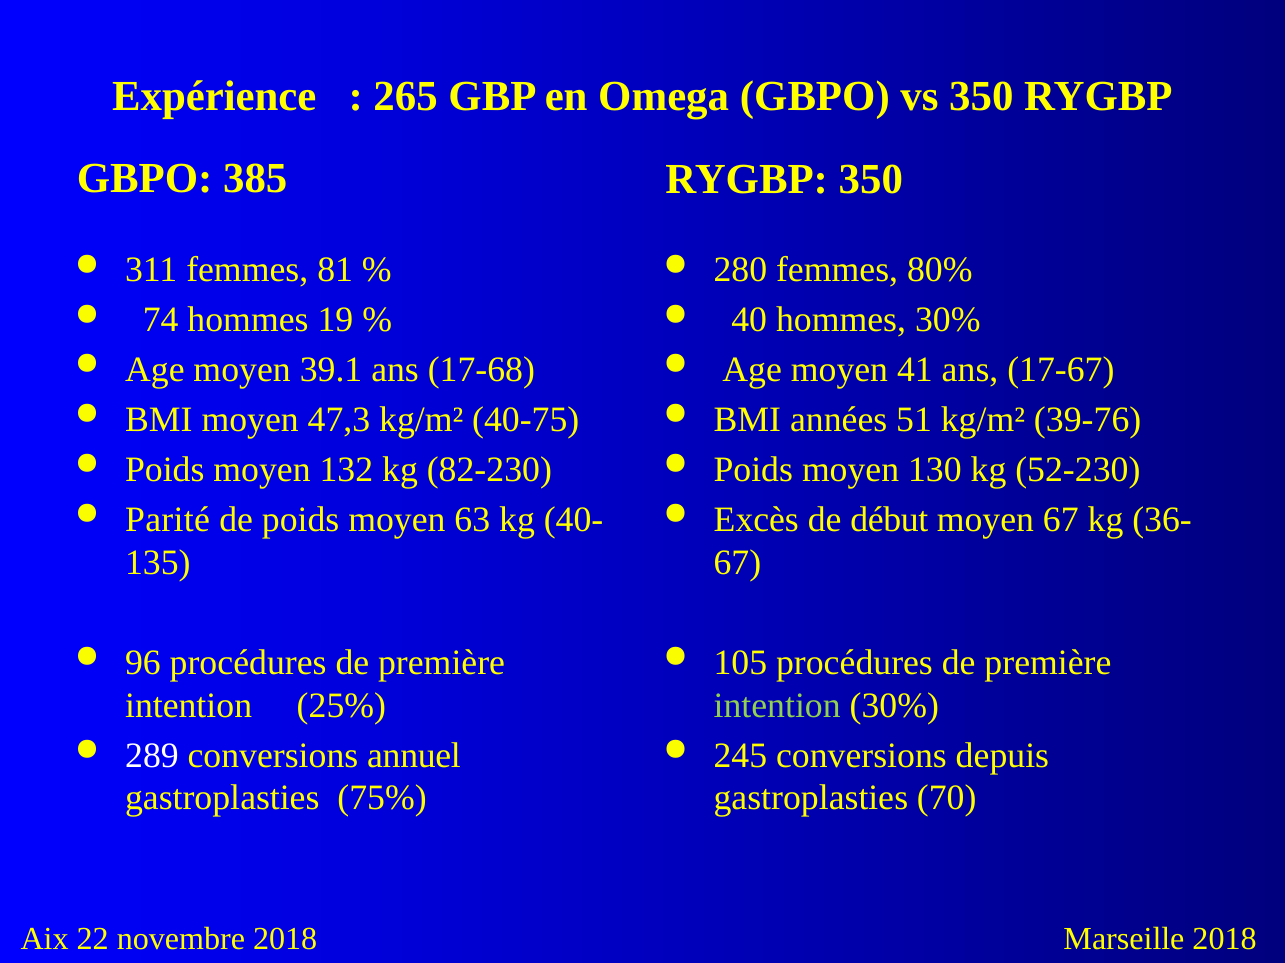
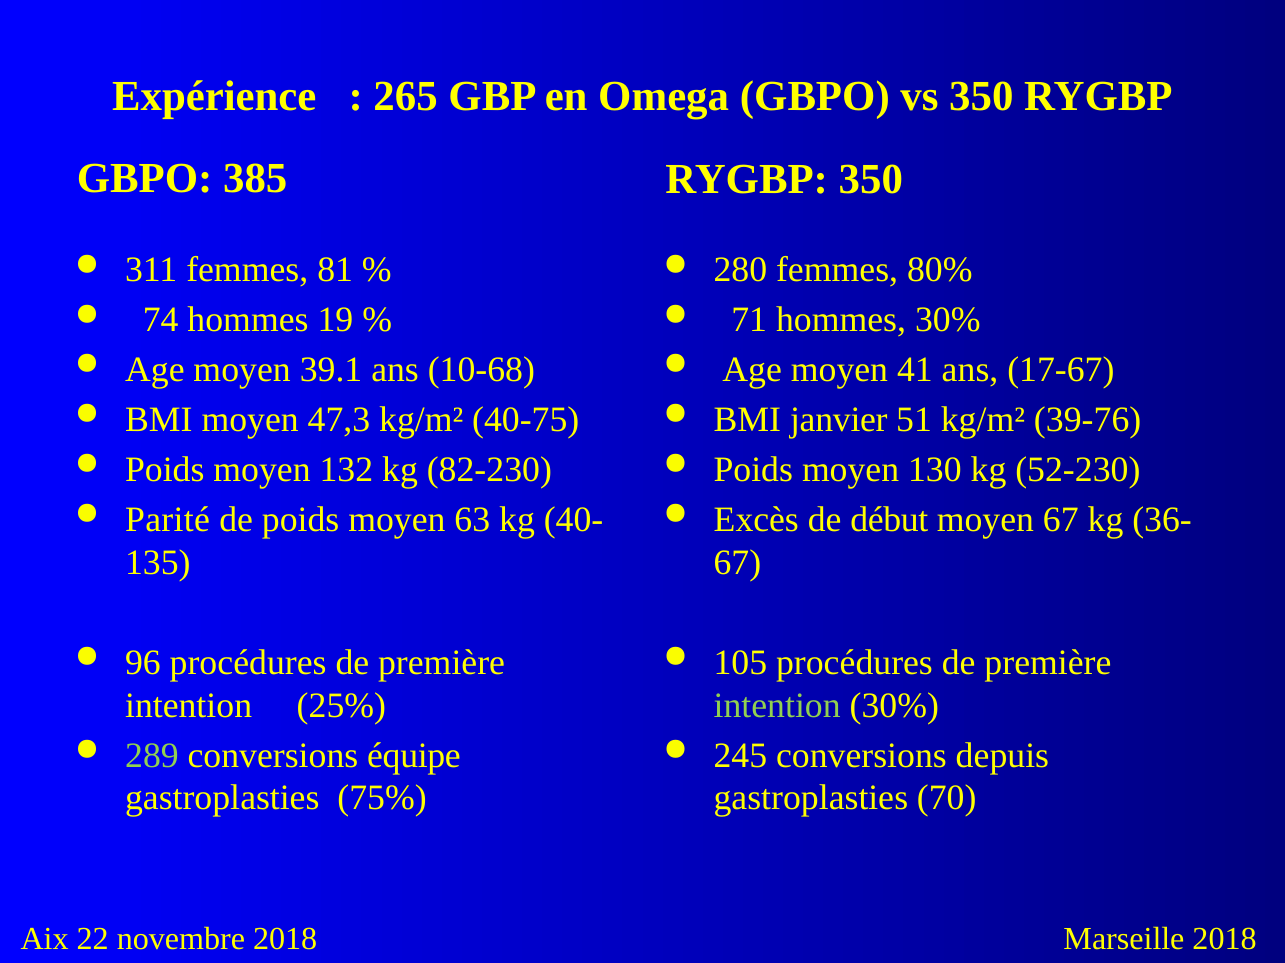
40: 40 -> 71
17-68: 17-68 -> 10-68
années: années -> janvier
289 colour: white -> light green
annuel: annuel -> équipe
